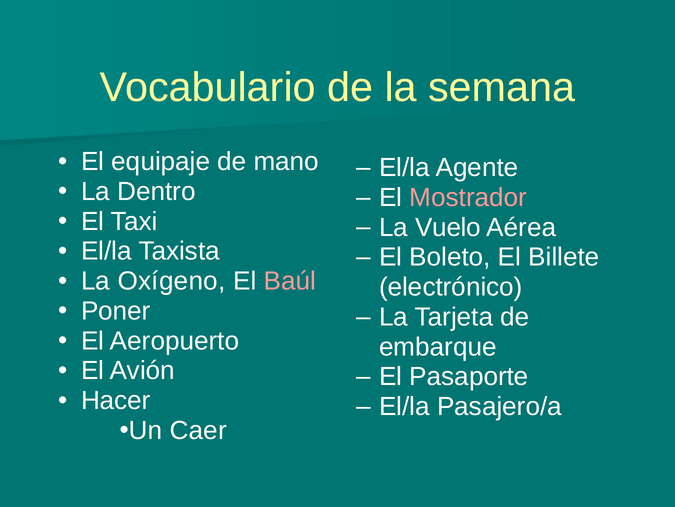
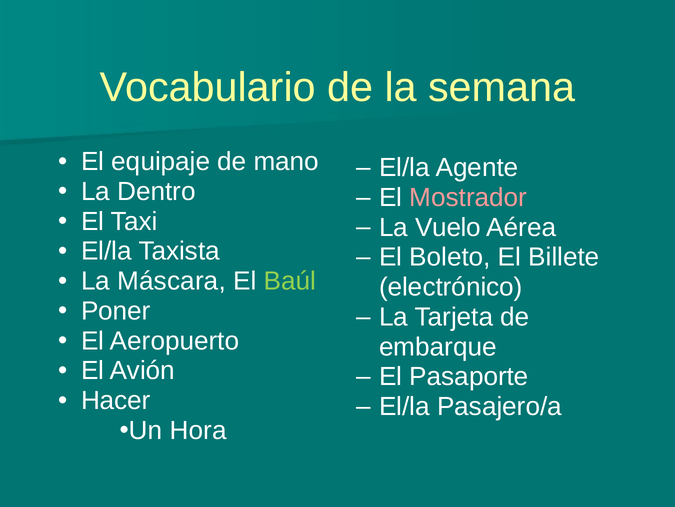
Oxígeno: Oxígeno -> Máscara
Baúl colour: pink -> light green
Caer: Caer -> Hora
